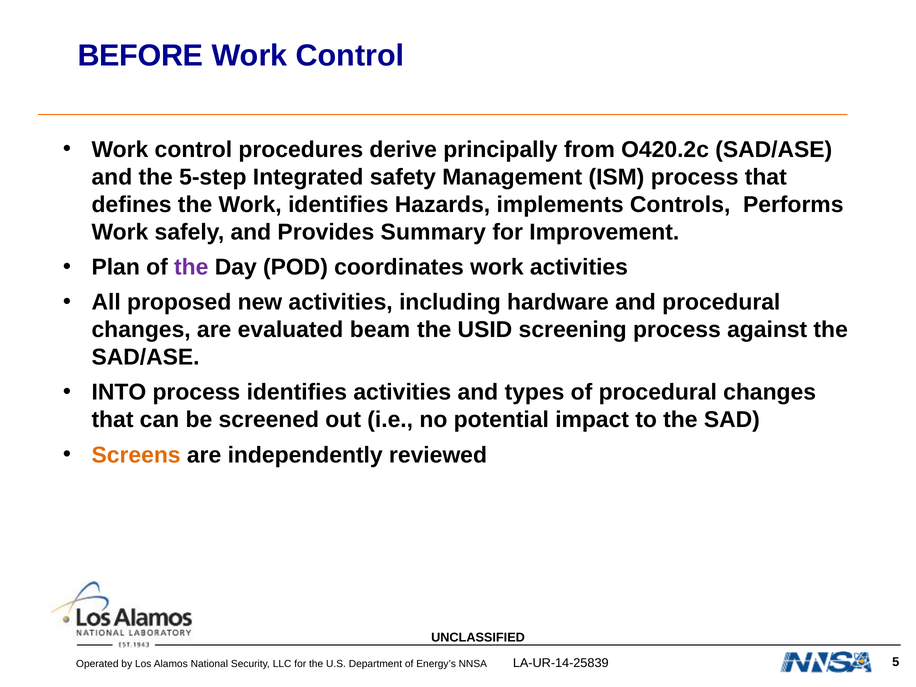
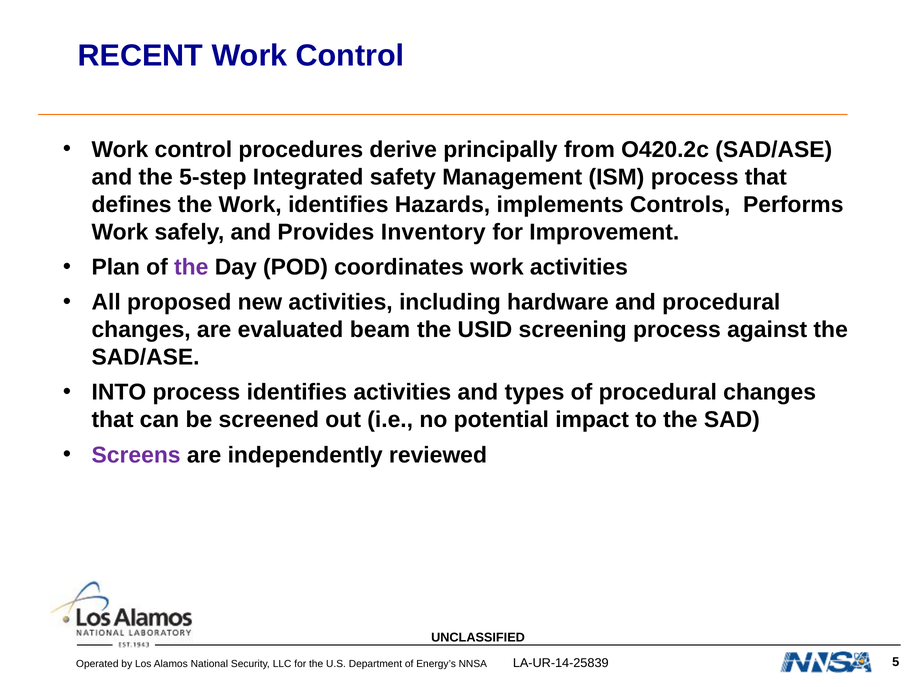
BEFORE: BEFORE -> RECENT
Summary: Summary -> Inventory
Screens colour: orange -> purple
